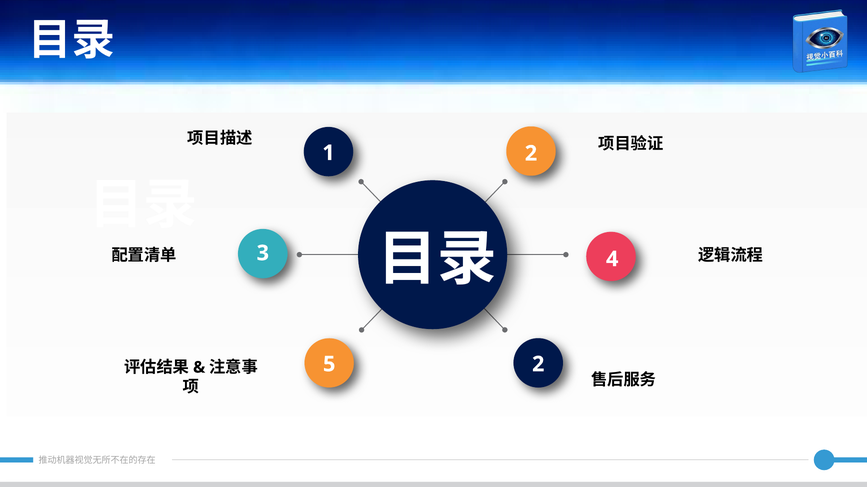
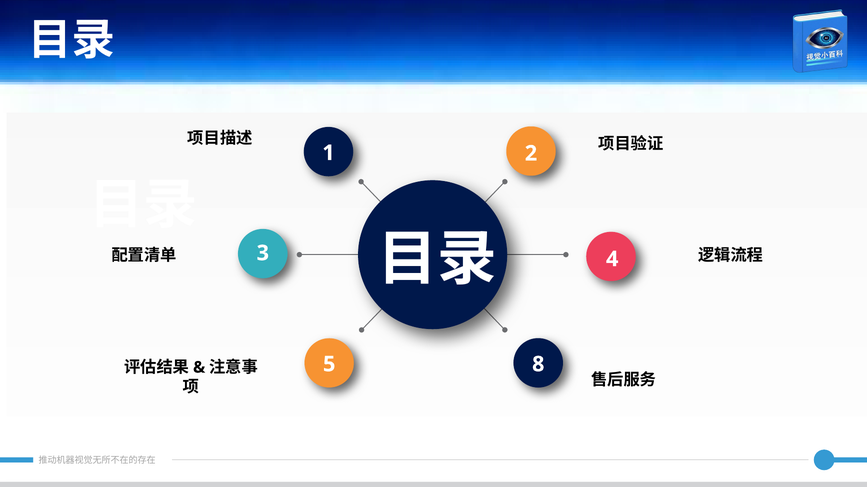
5 2: 2 -> 8
